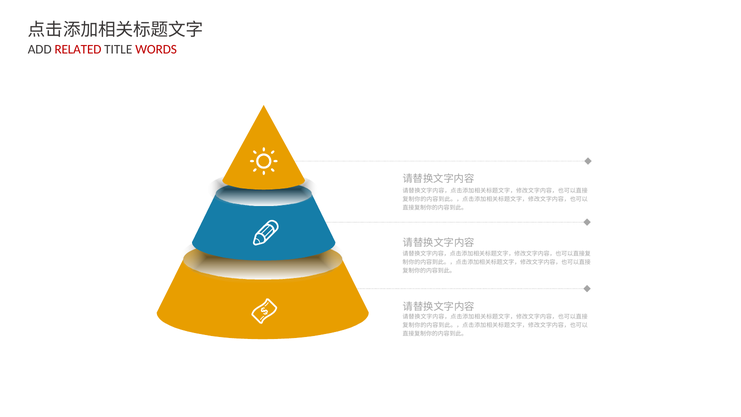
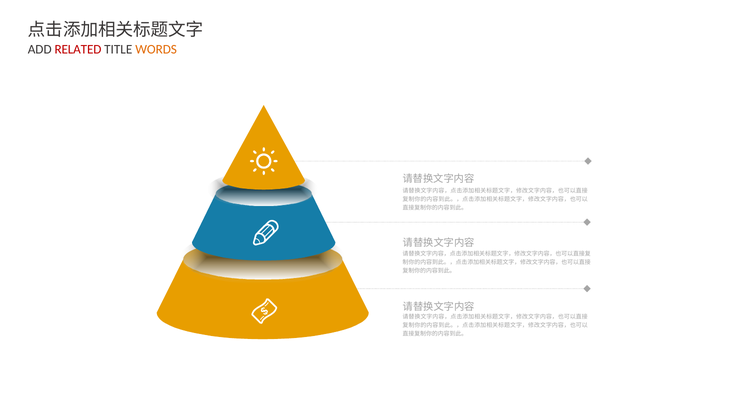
WORDS colour: red -> orange
